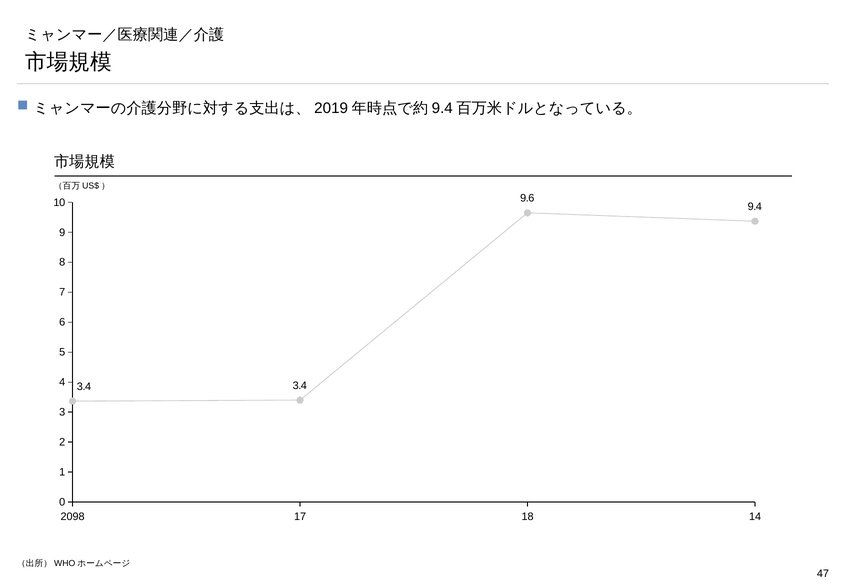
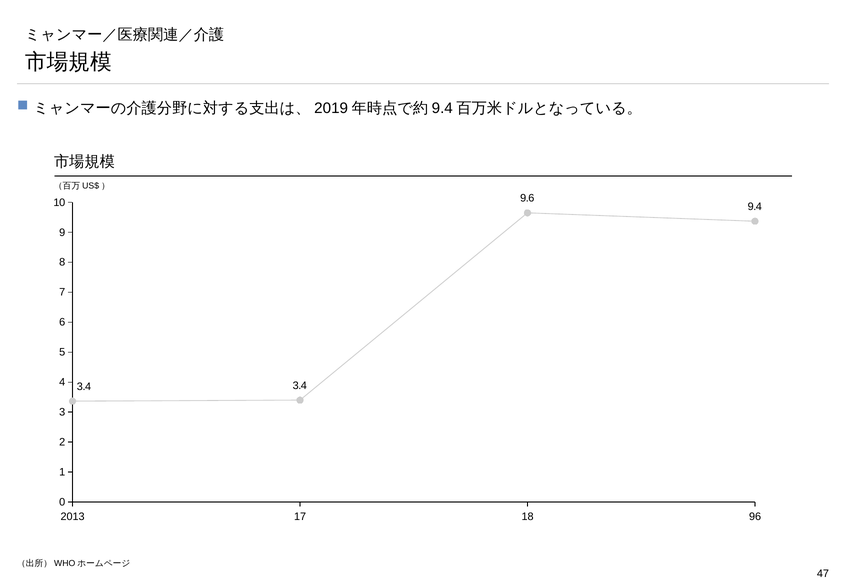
2098: 2098 -> 2013
14: 14 -> 96
